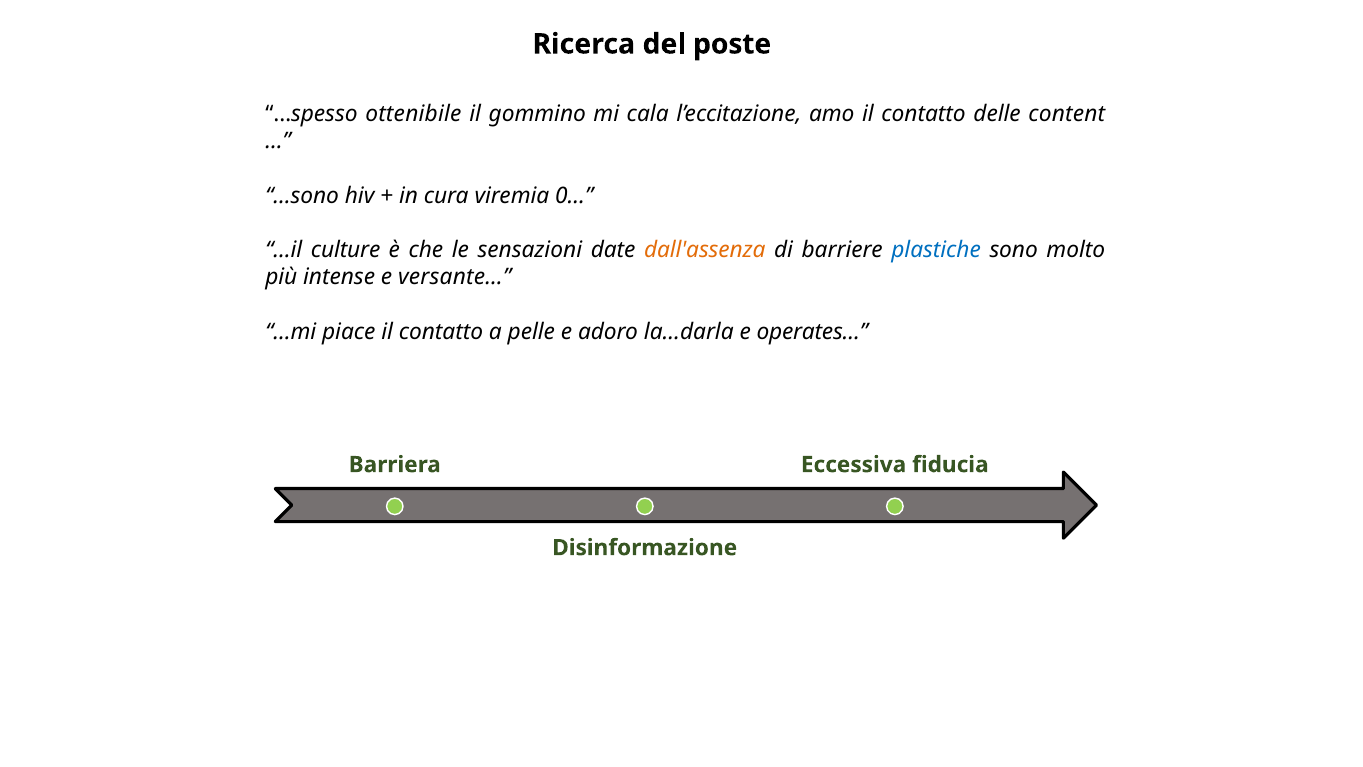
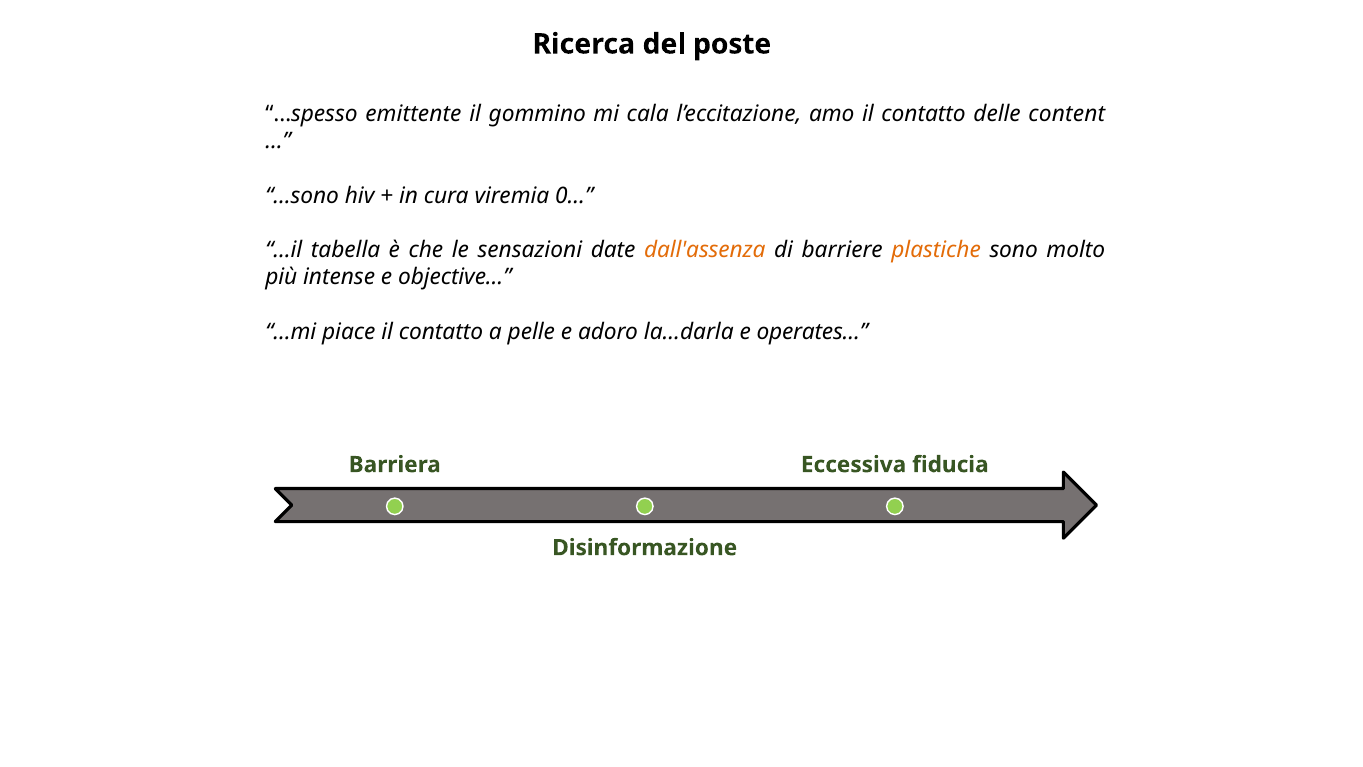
ottenibile: ottenibile -> emittente
culture: culture -> tabella
plastiche colour: blue -> orange
versante…: versante… -> objective…
